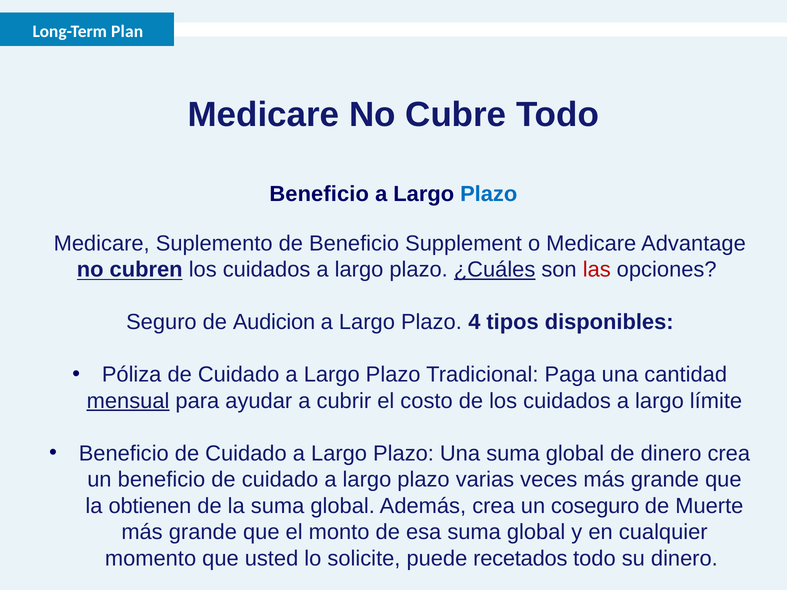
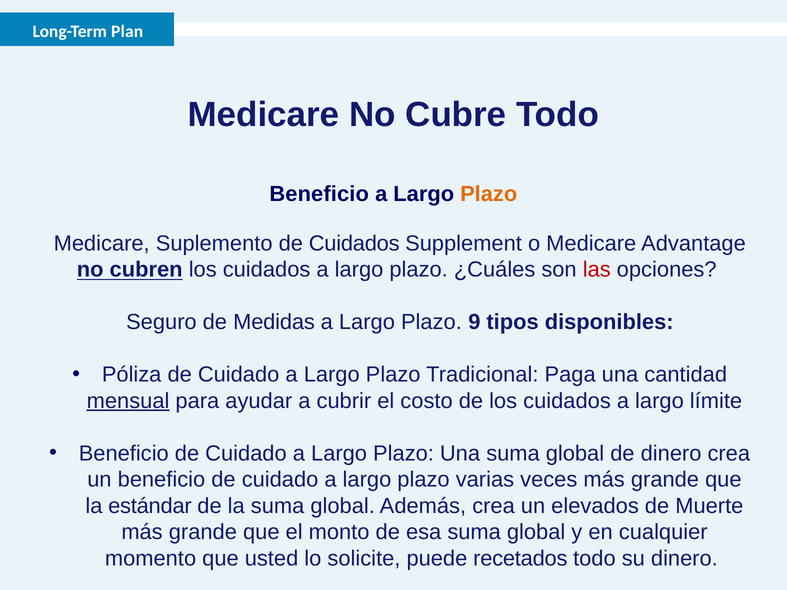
Plazo at (489, 194) colour: blue -> orange
de Beneficio: Beneficio -> Cuidados
¿Cuáles underline: present -> none
Audicion: Audicion -> Medidas
4: 4 -> 9
obtienen: obtienen -> estándar
coseguro: coseguro -> elevados
